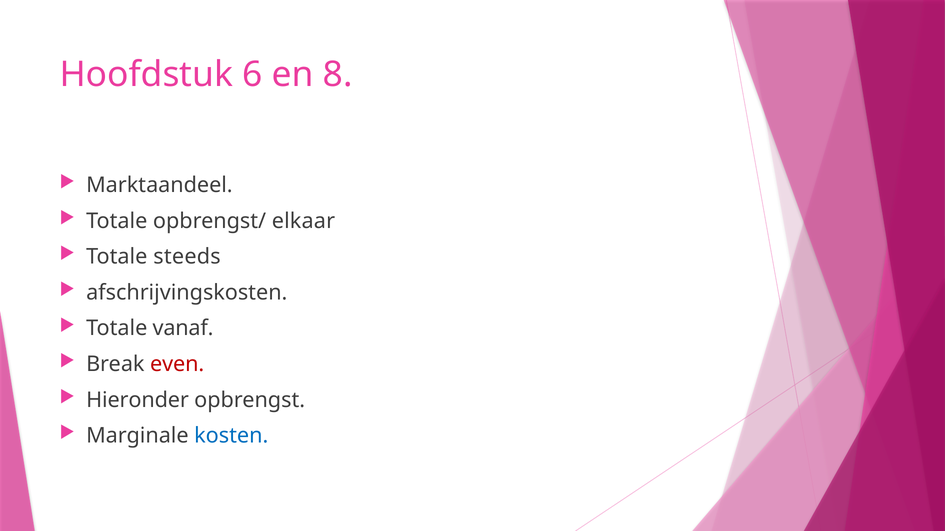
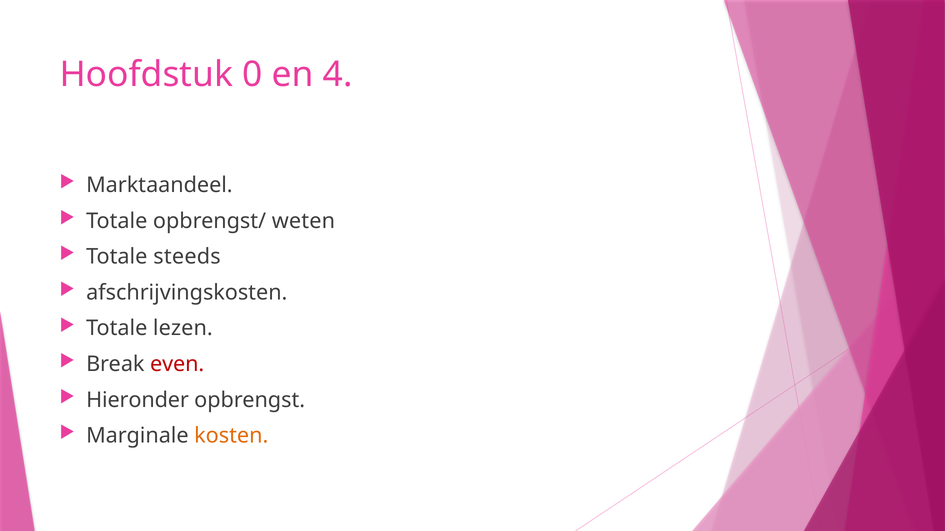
6: 6 -> 0
8: 8 -> 4
elkaar: elkaar -> weten
vanaf: vanaf -> lezen
kosten colour: blue -> orange
